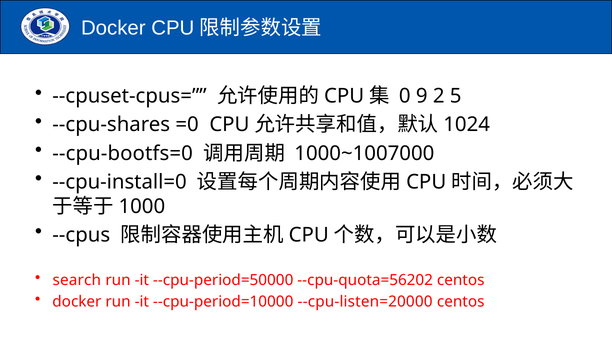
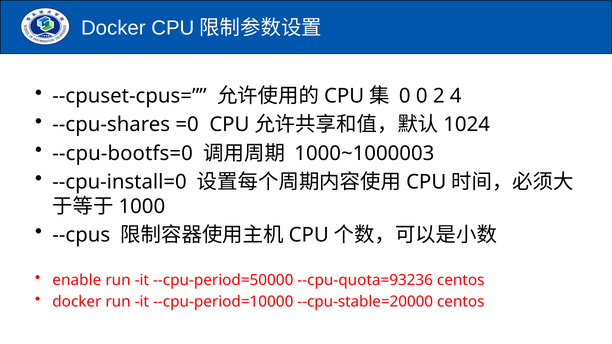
0 9: 9 -> 0
5: 5 -> 4
1000~1007000: 1000~1007000 -> 1000~1000003
search: search -> enable
--cpu-quota=56202: --cpu-quota=56202 -> --cpu-quota=93236
--cpu-listen=20000: --cpu-listen=20000 -> --cpu-stable=20000
